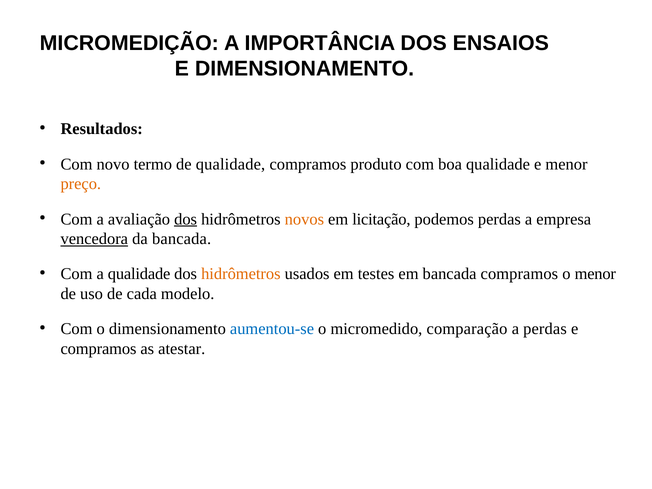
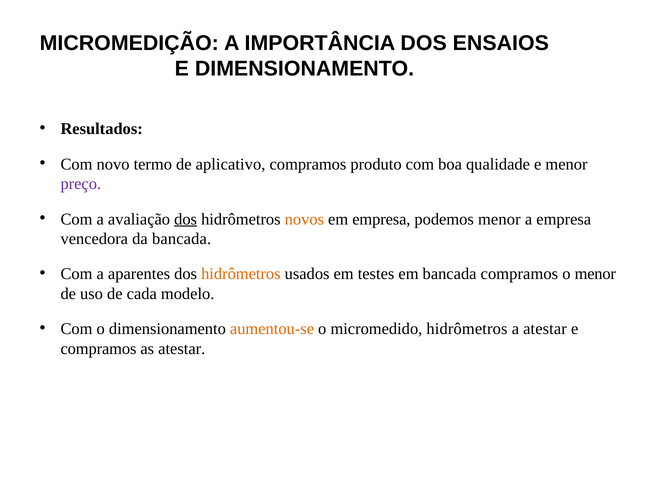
de qualidade: qualidade -> aplicativo
preço colour: orange -> purple
em licitação: licitação -> empresa
podemos perdas: perdas -> menor
vencedora underline: present -> none
a qualidade: qualidade -> aparentes
aumentou-se colour: blue -> orange
micromedido comparação: comparação -> hidrômetros
a perdas: perdas -> atestar
